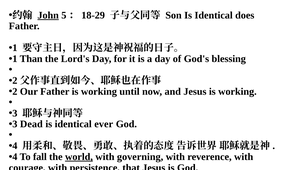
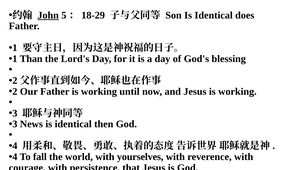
Dead: Dead -> News
ever: ever -> then
world underline: present -> none
governing: governing -> yourselves
